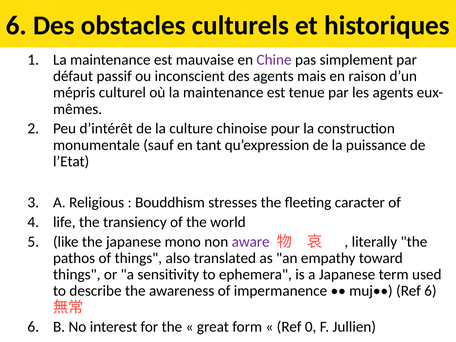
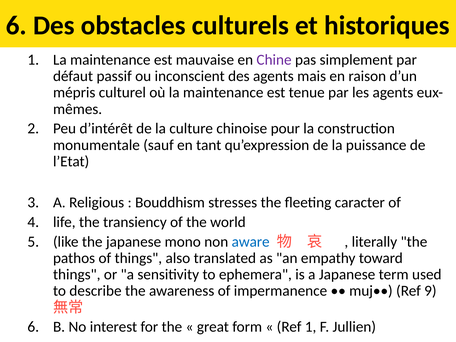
aware colour: purple -> blue
Ref 6: 6 -> 9
Ref 0: 0 -> 1
